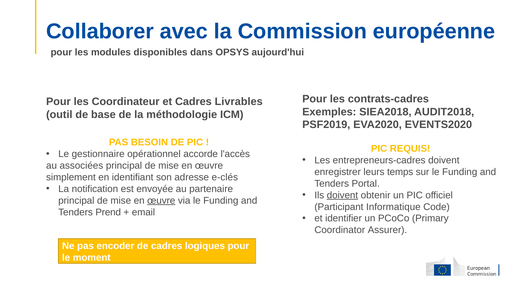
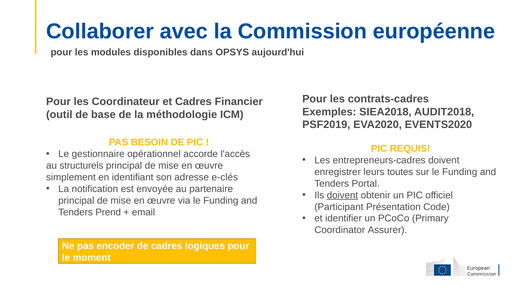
Livrables: Livrables -> Financier
associées: associées -> structurels
temps: temps -> toutes
œuvre at (161, 201) underline: present -> none
Informatique: Informatique -> Présentation
